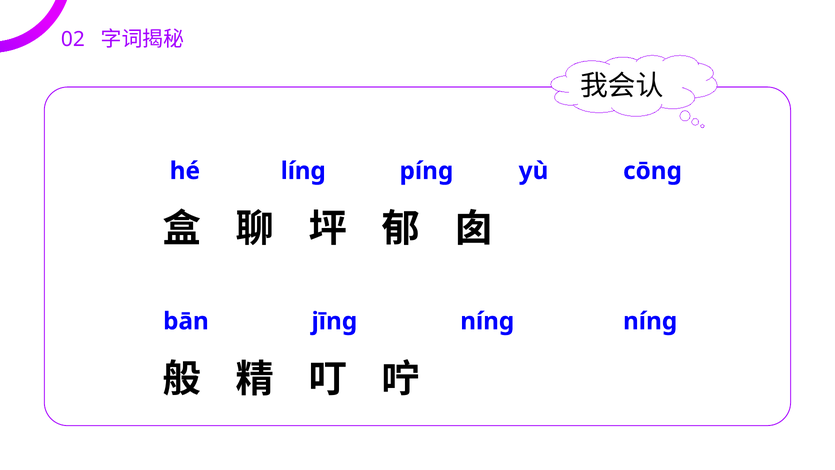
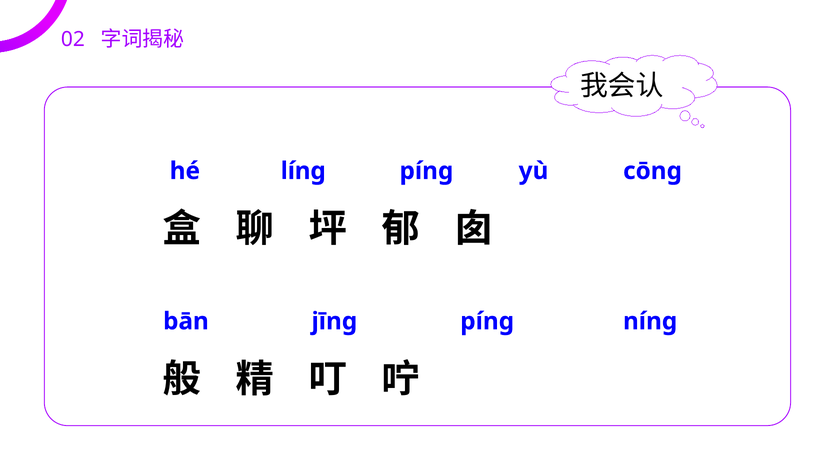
jīnɡ nínɡ: nínɡ -> pínɡ
